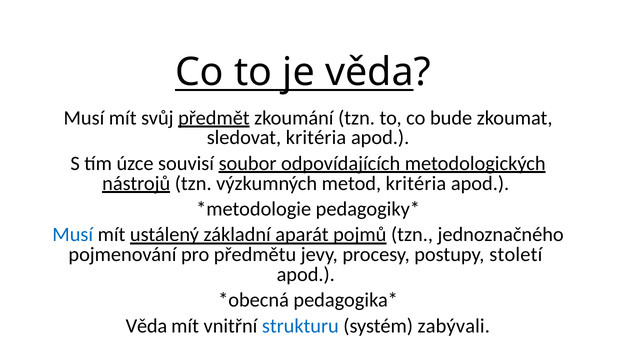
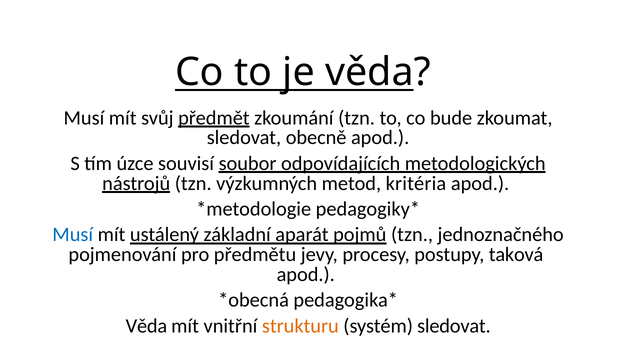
sledovat kritéria: kritéria -> obecně
století: století -> taková
strukturu colour: blue -> orange
systém zabývali: zabývali -> sledovat
